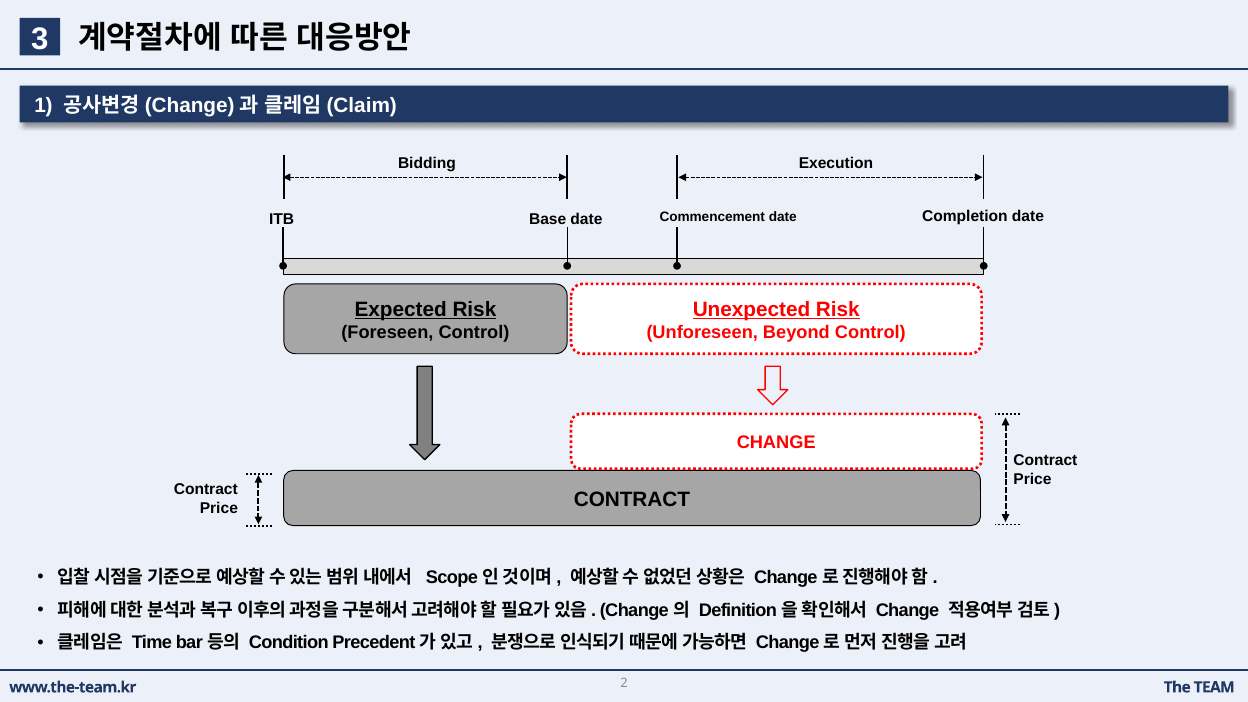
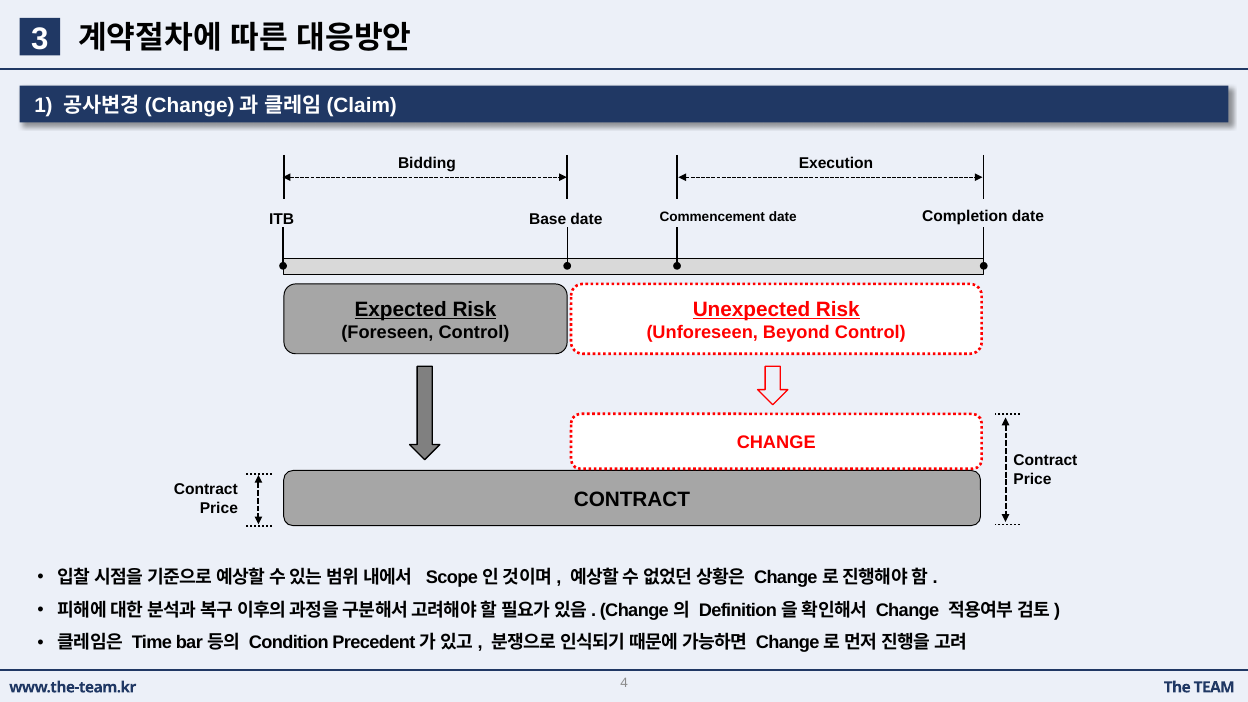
2: 2 -> 4
